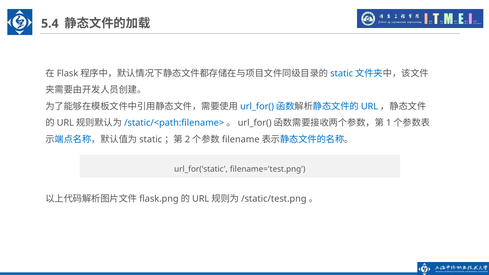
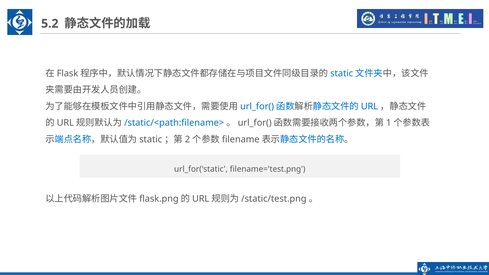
5.4: 5.4 -> 5.2
